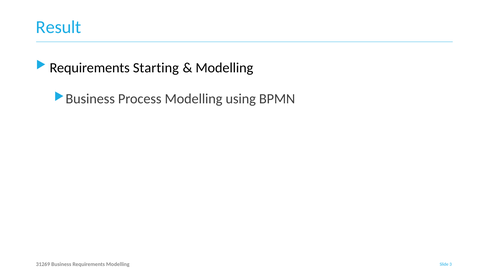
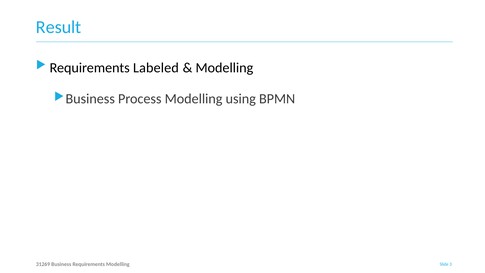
Starting: Starting -> Labeled
